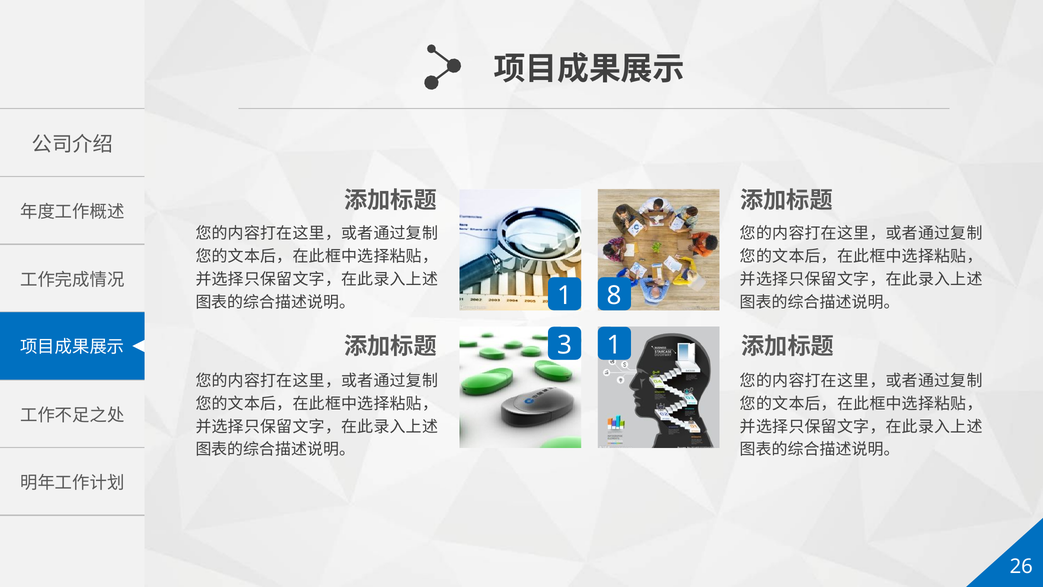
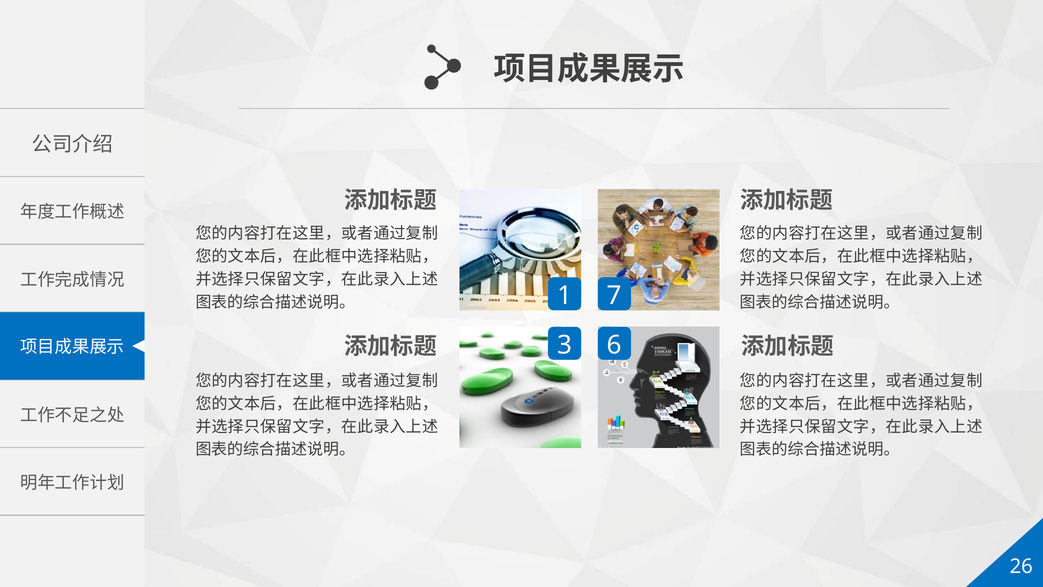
8: 8 -> 7
3 1: 1 -> 6
